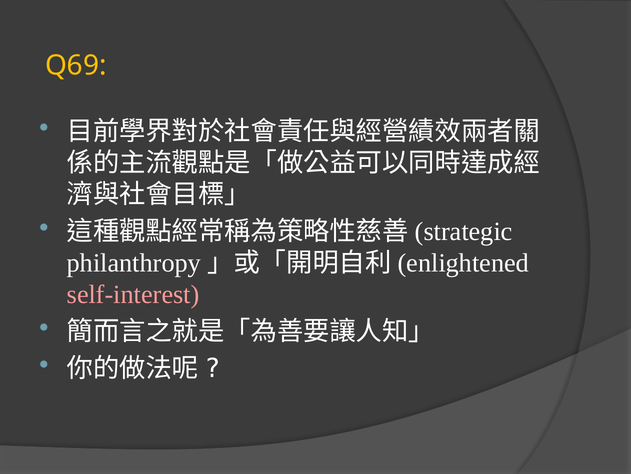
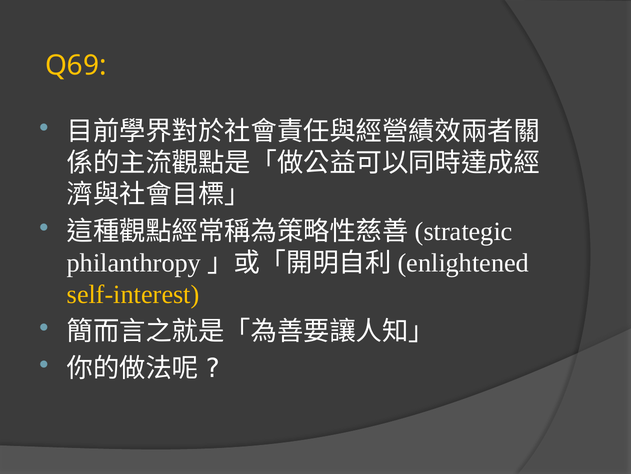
self-interest colour: pink -> yellow
